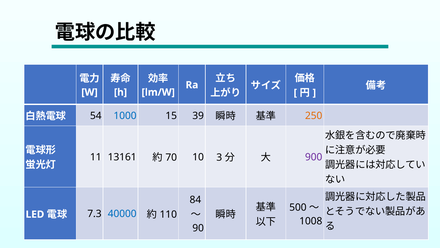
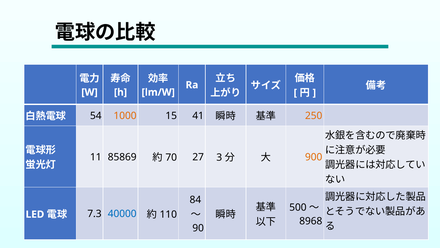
1000 colour: blue -> orange
39: 39 -> 41
13161: 13161 -> 85869
10: 10 -> 27
900 colour: purple -> orange
1008: 1008 -> 8968
